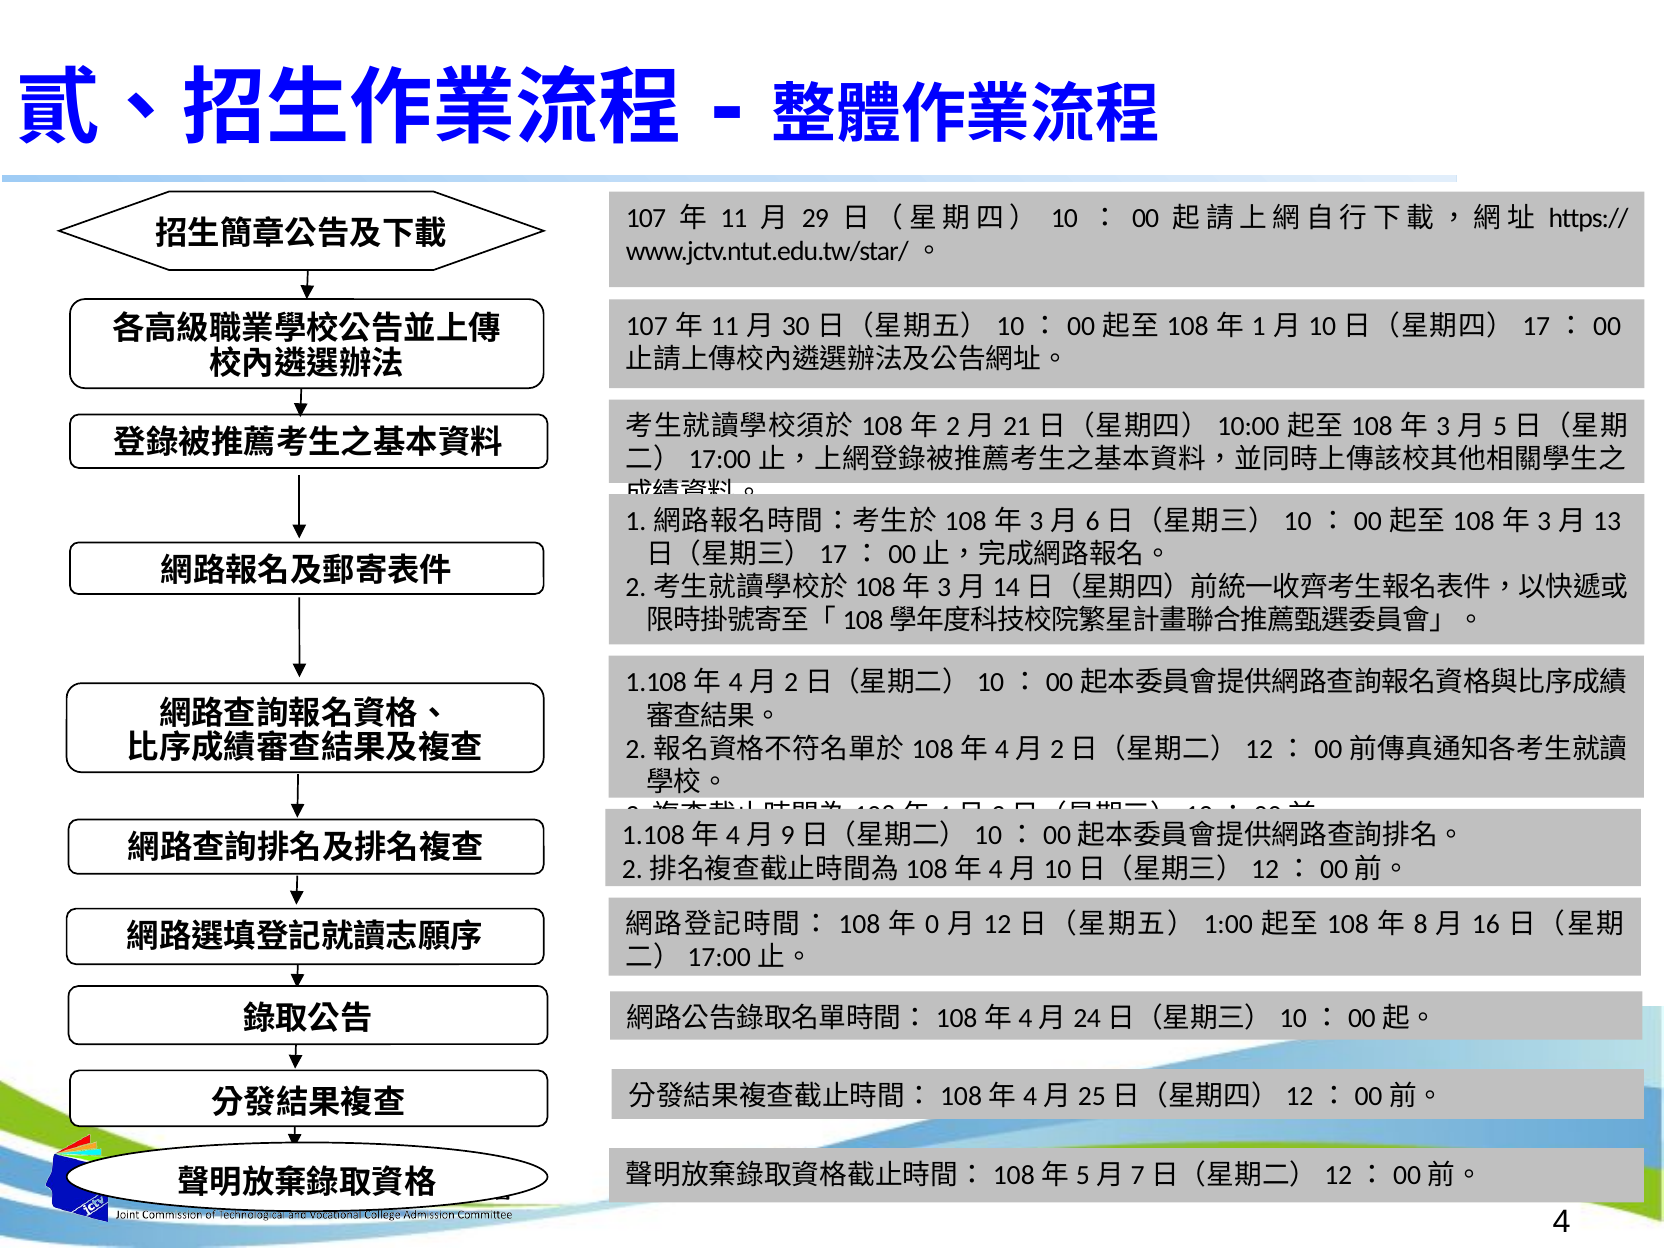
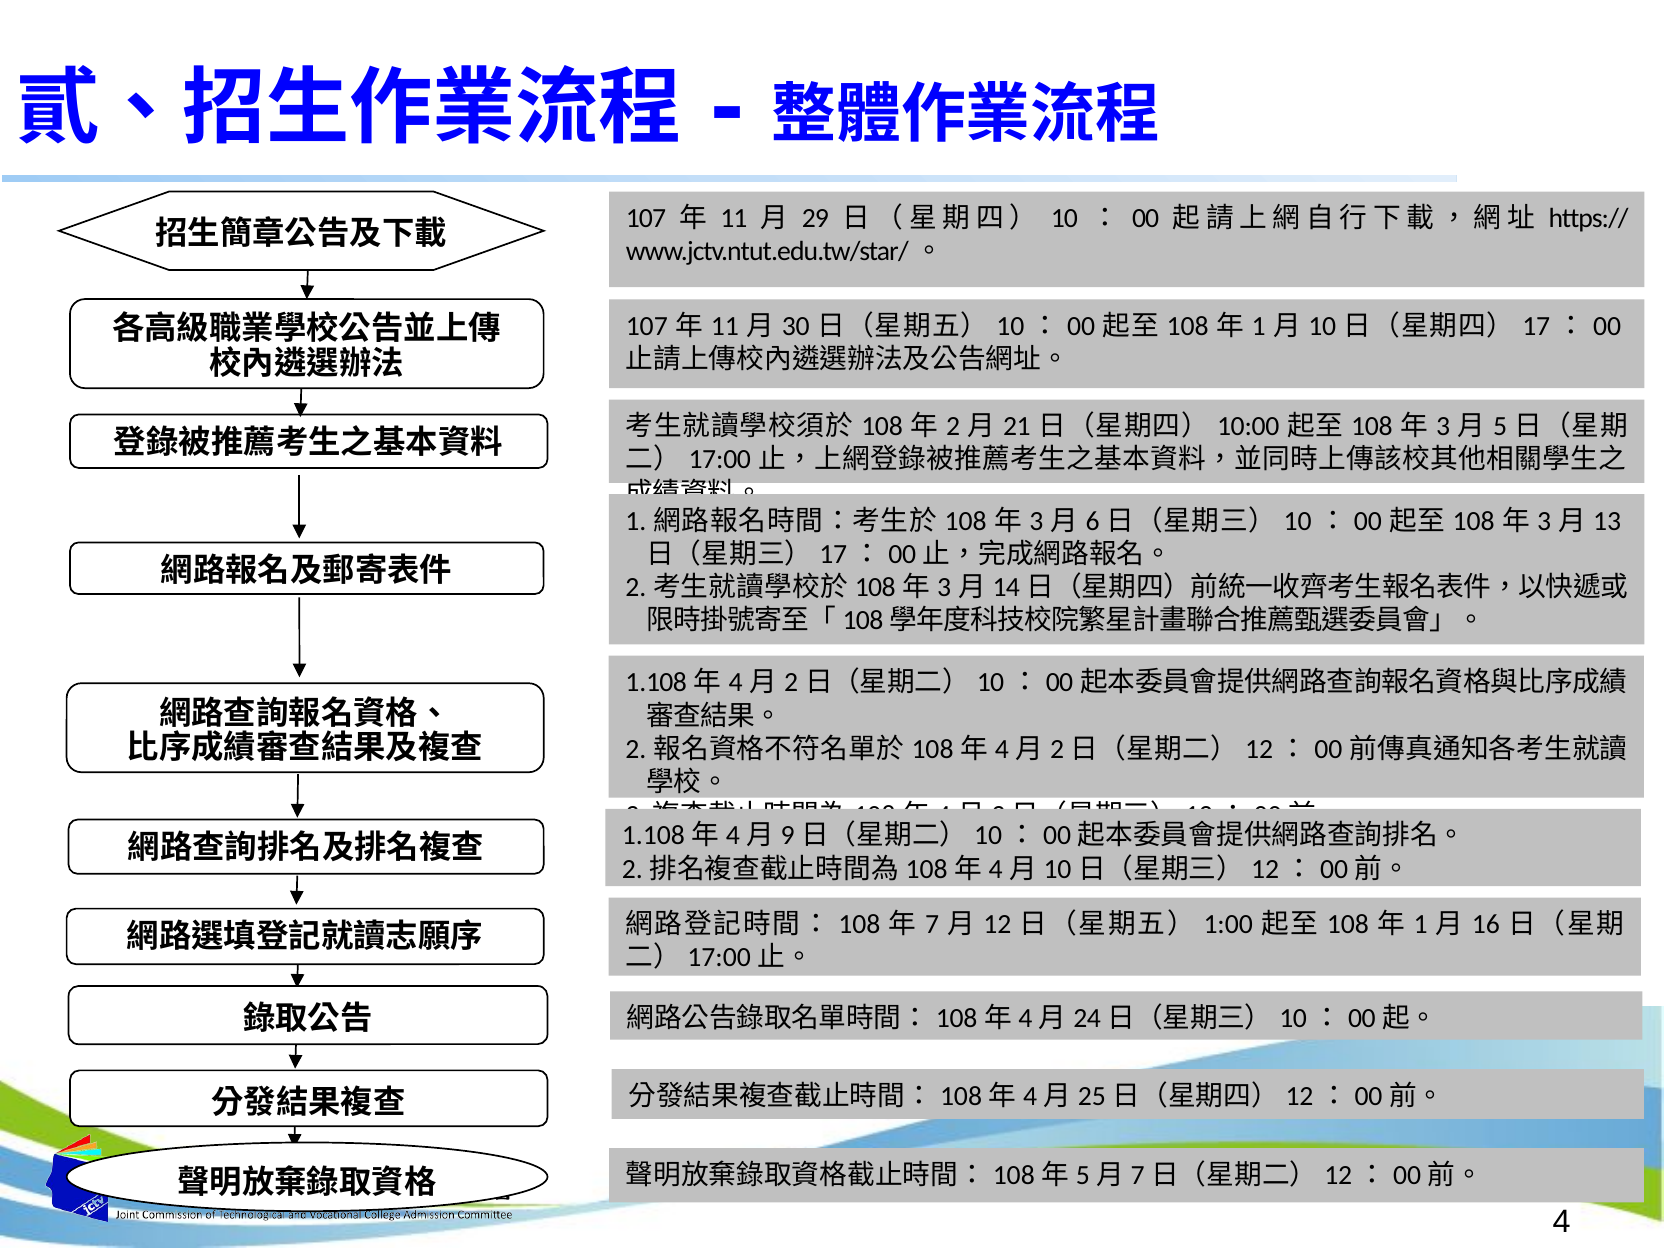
0: 0 -> 7
8 at (1421, 924): 8 -> 1
